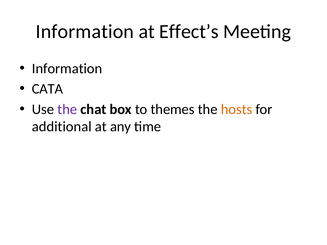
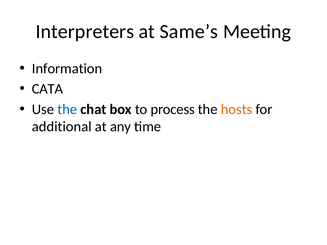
Information at (85, 32): Information -> Interpreters
Effect’s: Effect’s -> Same’s
the at (67, 109) colour: purple -> blue
themes: themes -> process
